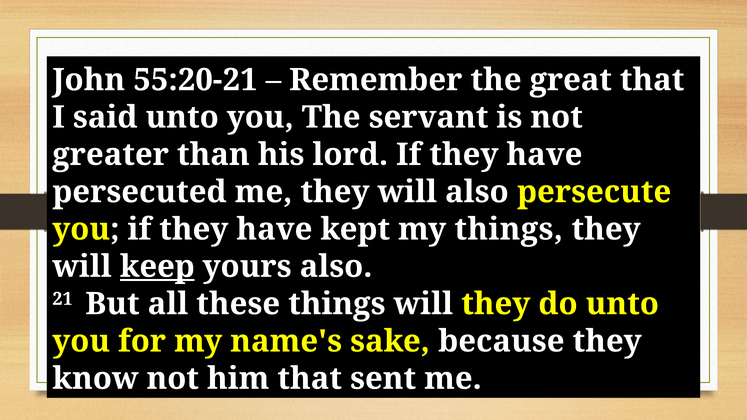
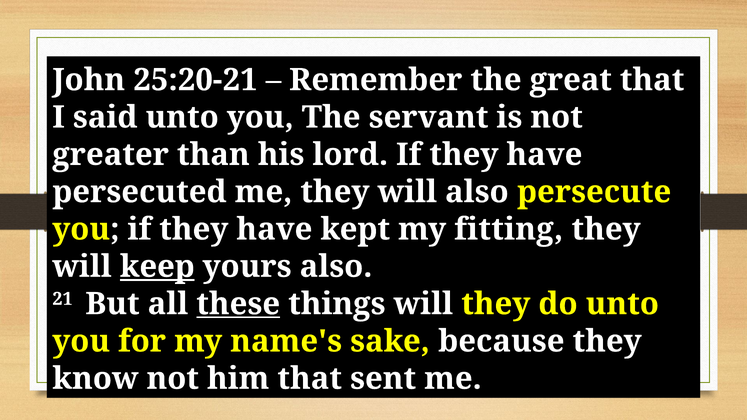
55:20-21: 55:20-21 -> 25:20-21
my things: things -> fitting
these underline: none -> present
